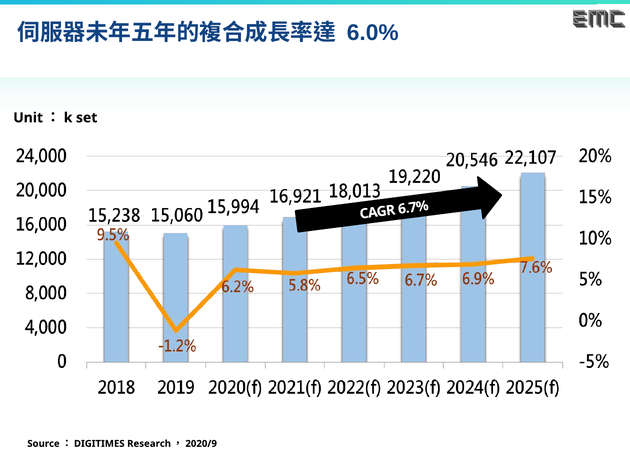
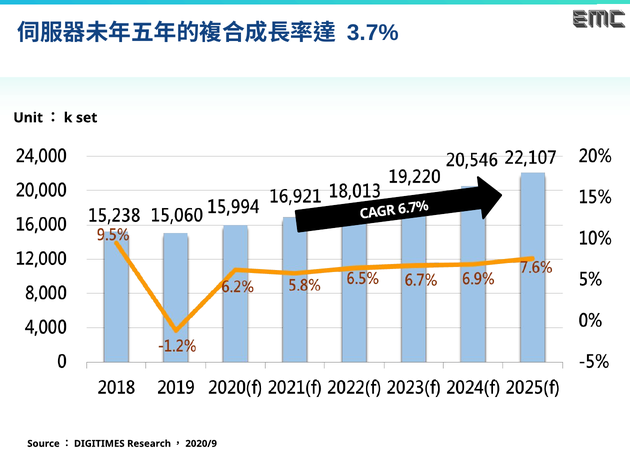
6.0%: 6.0% -> 3.7%
